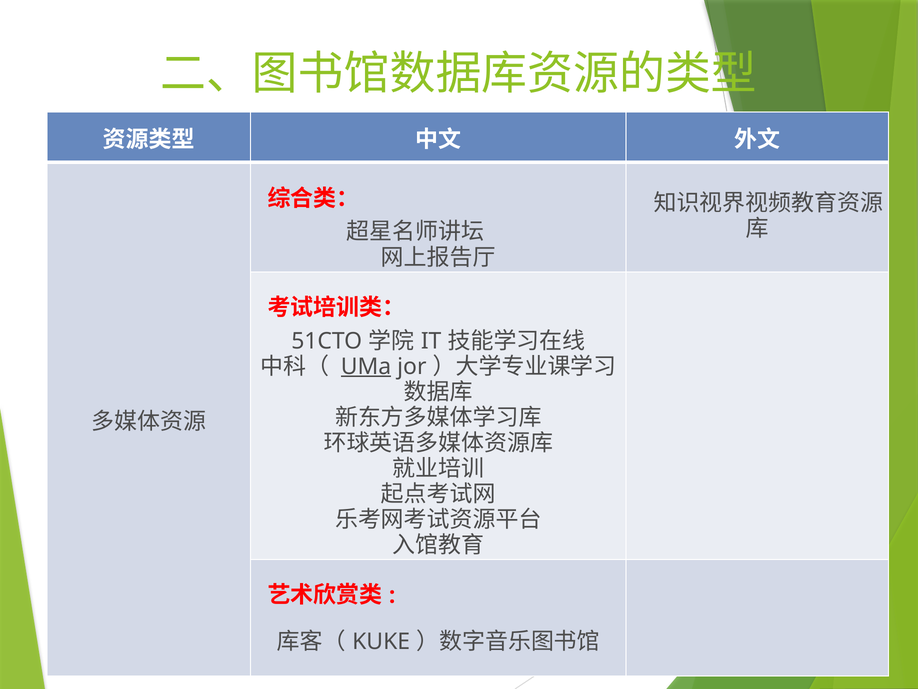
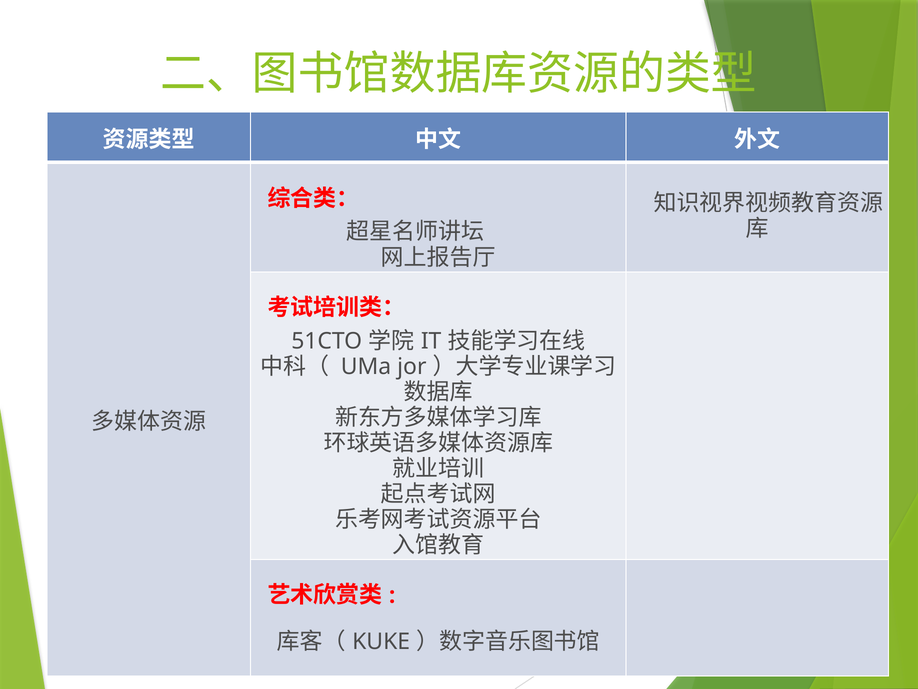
UMa underline: present -> none
